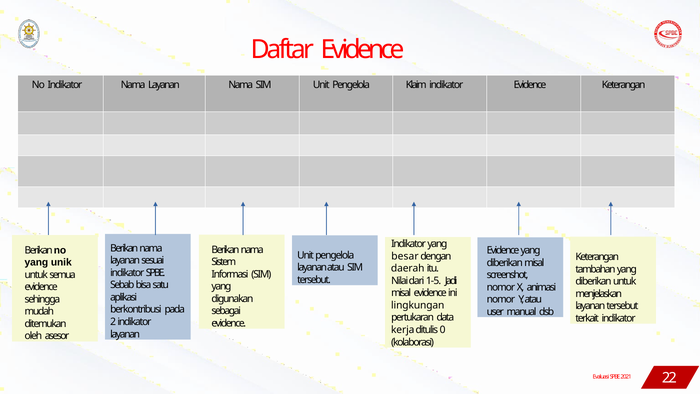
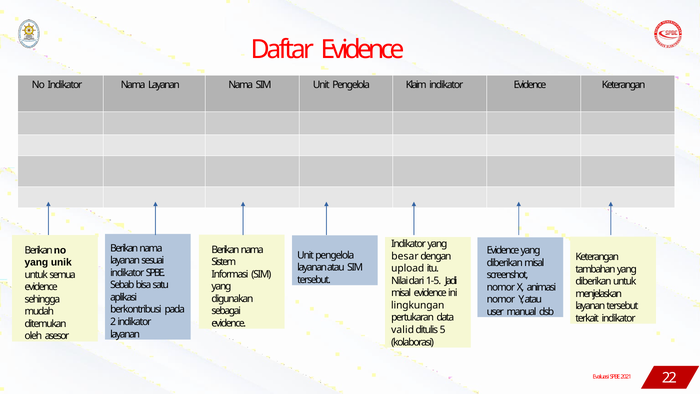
daerah: daerah -> upload
kerja: kerja -> valid
0: 0 -> 5
